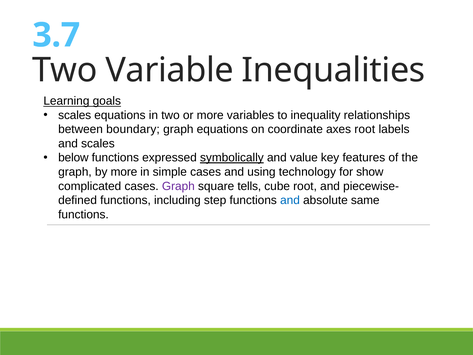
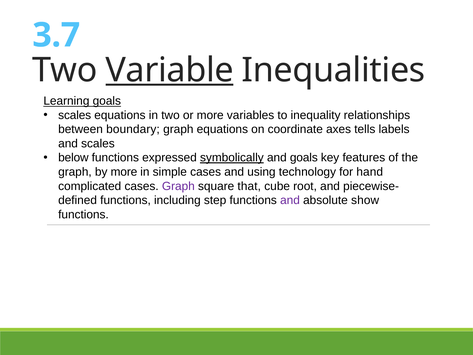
Variable underline: none -> present
axes root: root -> tells
and value: value -> goals
show: show -> hand
tells: tells -> that
and at (290, 200) colour: blue -> purple
same: same -> show
